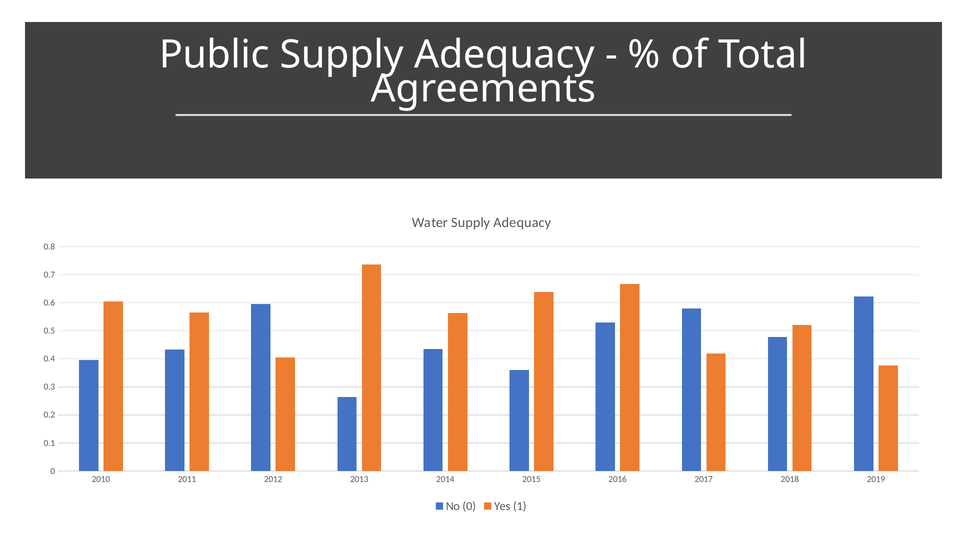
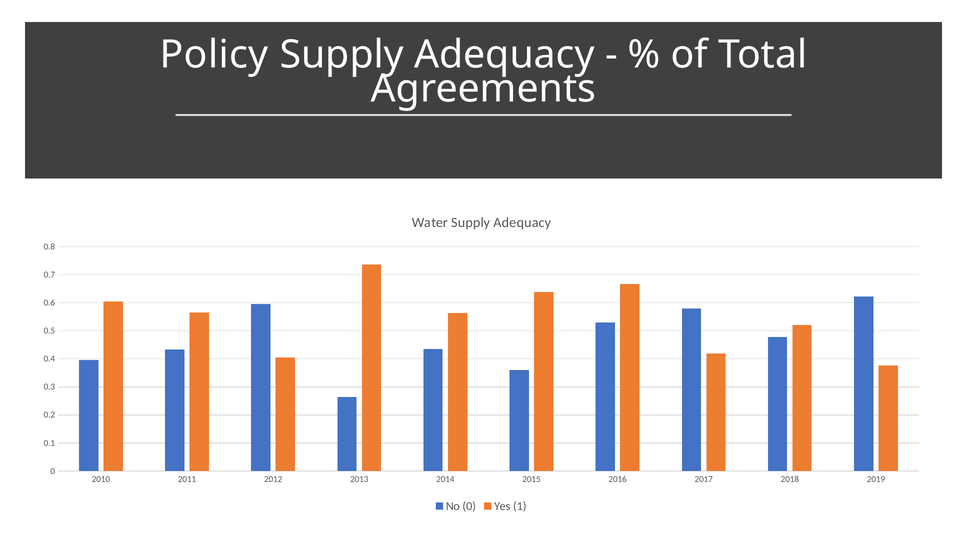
Public: Public -> Policy
